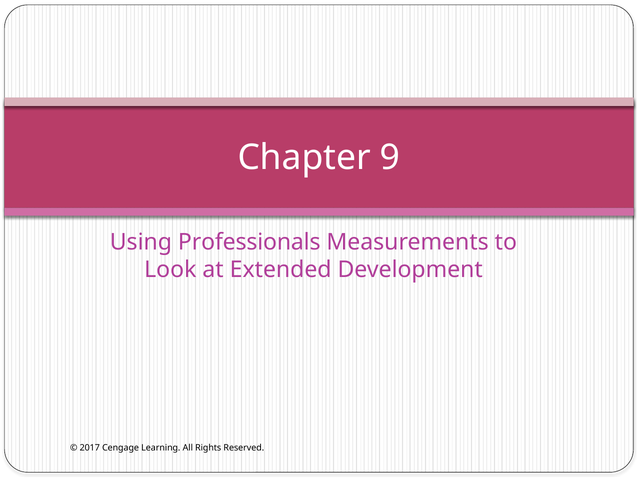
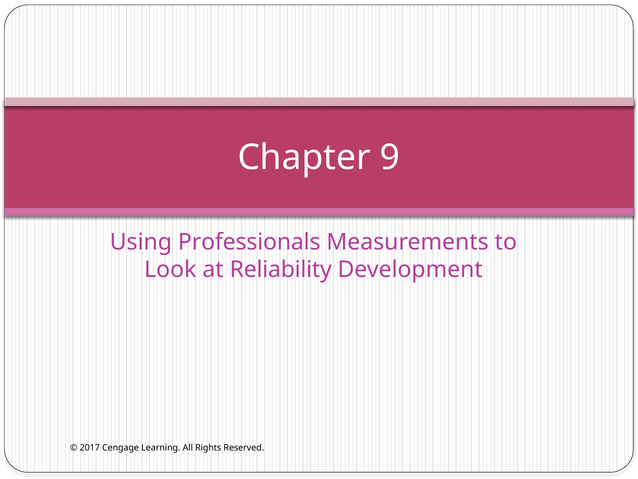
Extended: Extended -> Reliability
